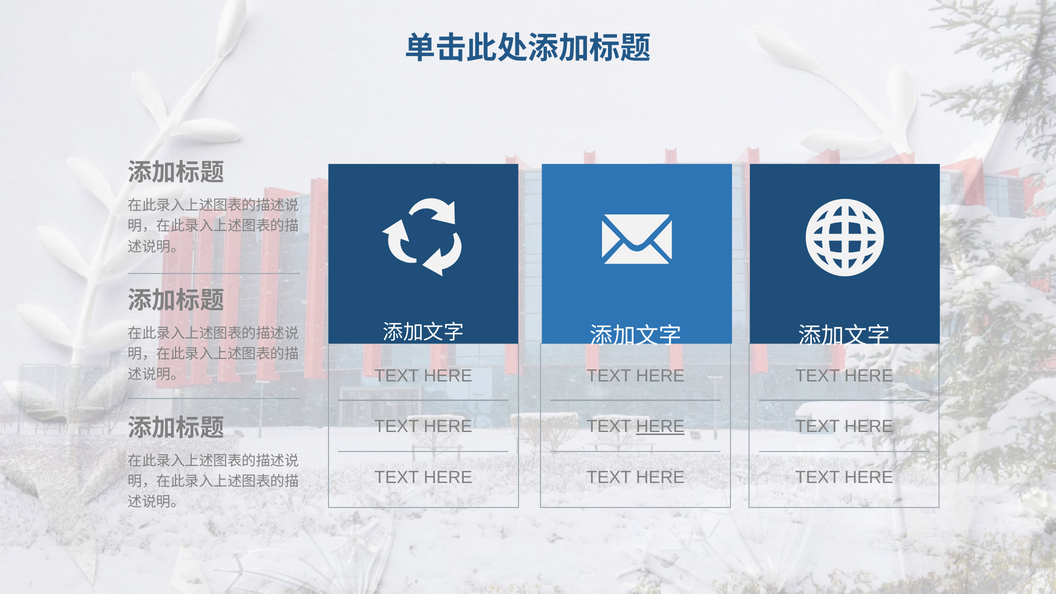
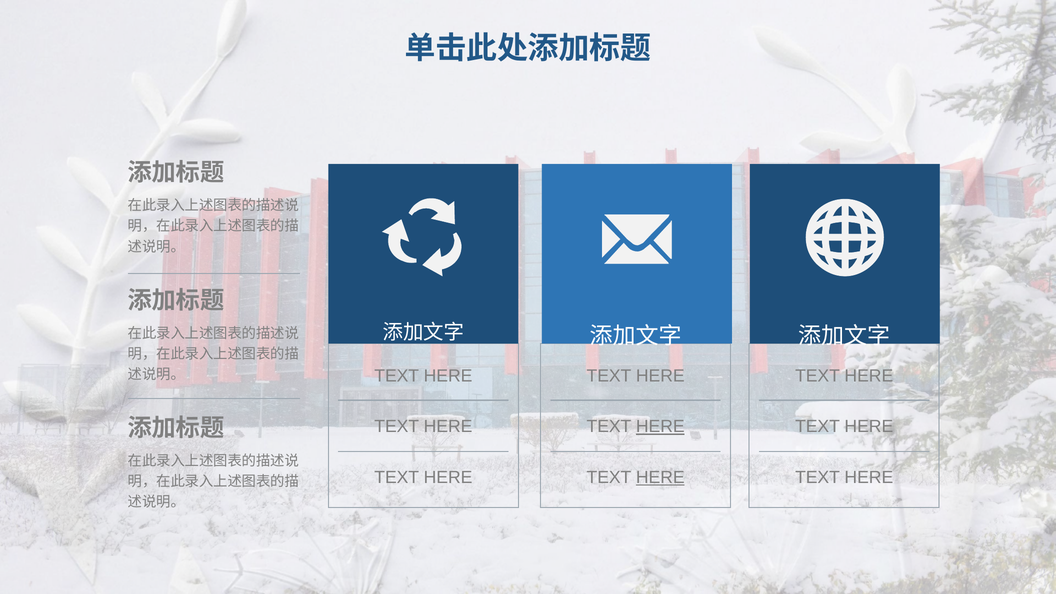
HERE at (660, 477) underline: none -> present
